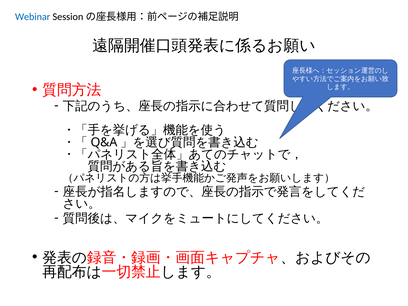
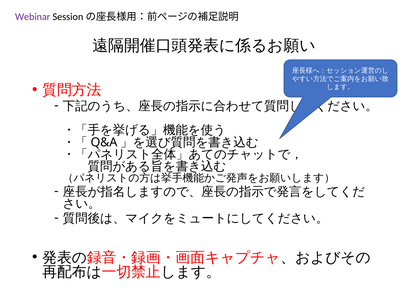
Webinar colour: blue -> purple
